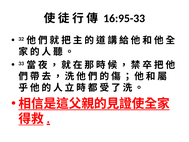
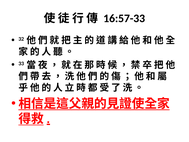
16:95-33: 16:95-33 -> 16:57-33
